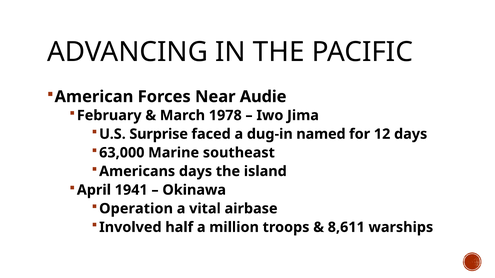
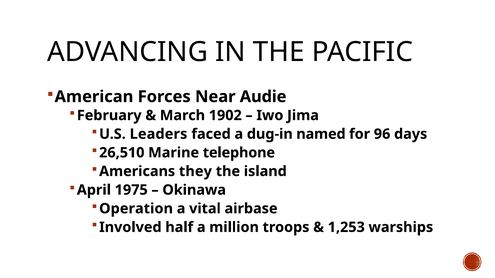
1978: 1978 -> 1902
Surprise: Surprise -> Leaders
12: 12 -> 96
63,000: 63,000 -> 26,510
southeast: southeast -> telephone
Americans days: days -> they
1941: 1941 -> 1975
8,611: 8,611 -> 1,253
